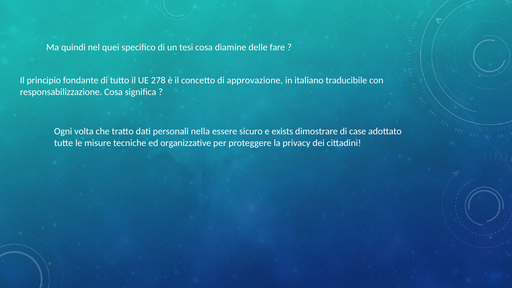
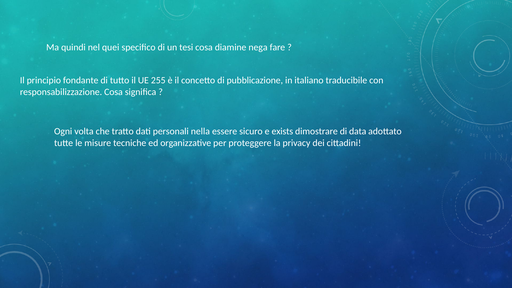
delle: delle -> nega
278: 278 -> 255
approvazione: approvazione -> pubblicazione
case: case -> data
